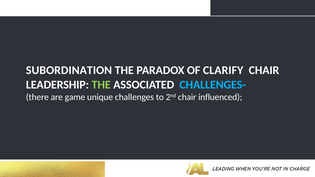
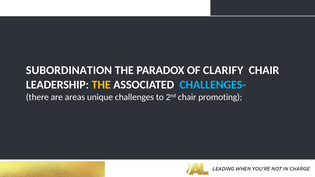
THE at (101, 85) colour: light green -> yellow
game: game -> areas
influenced: influenced -> promoting
